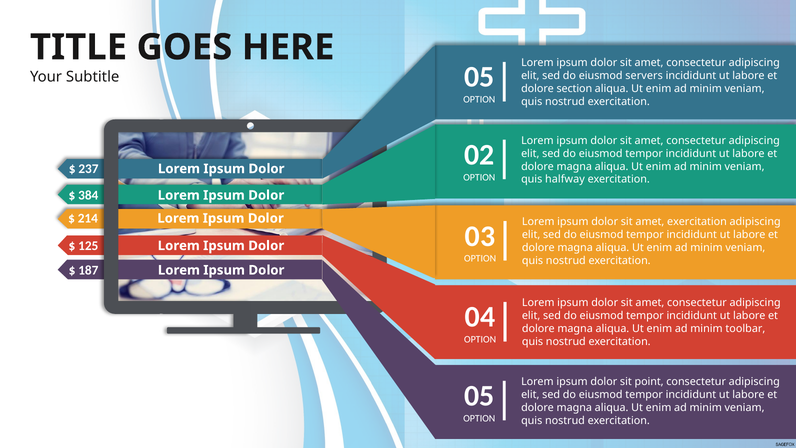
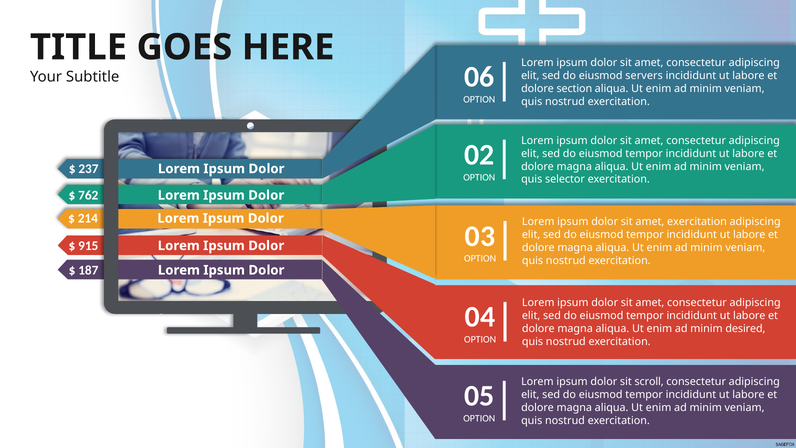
05 at (479, 77): 05 -> 06
halfway: halfway -> selector
384: 384 -> 762
125: 125 -> 915
toolbar: toolbar -> desired
point: point -> scroll
